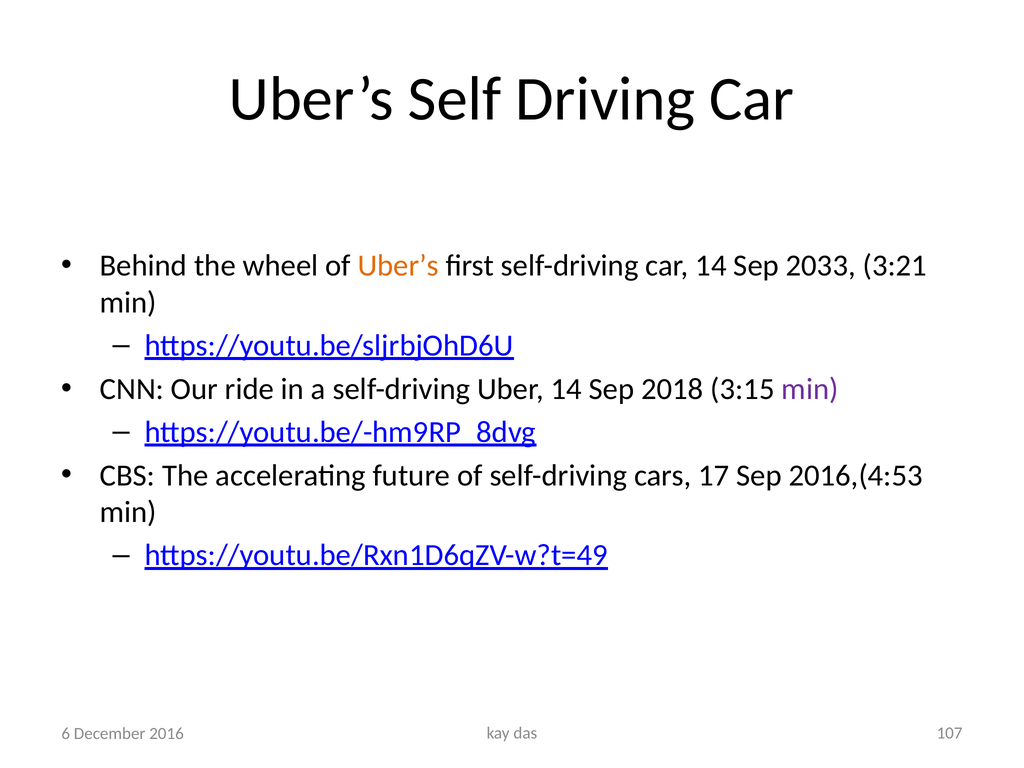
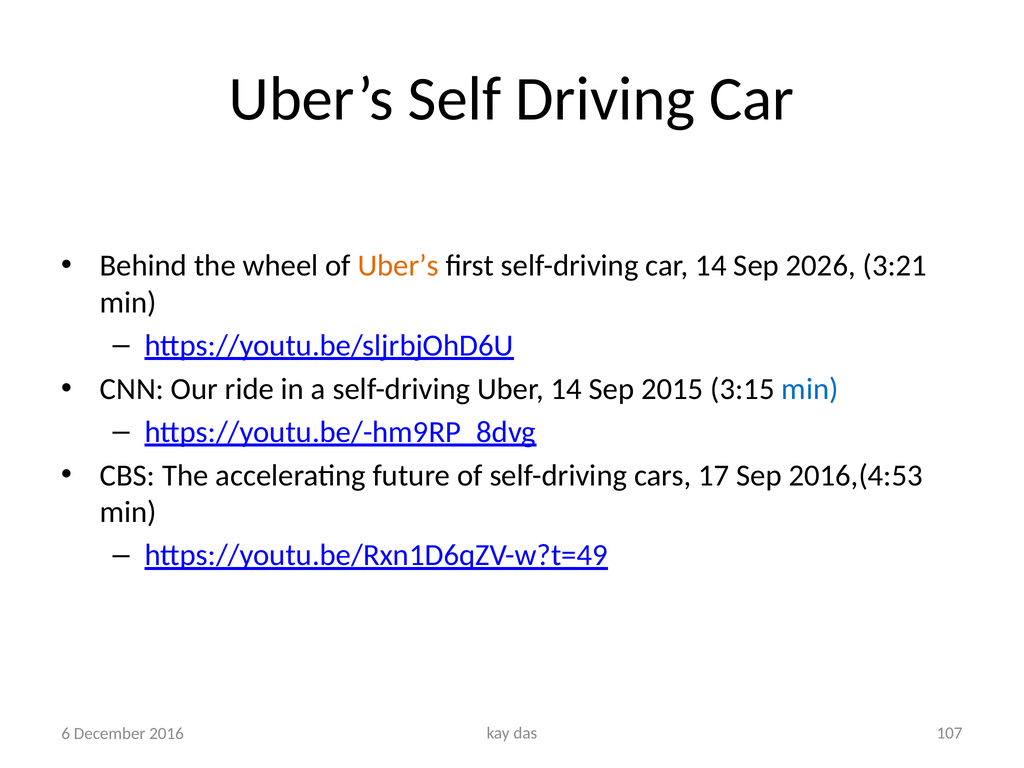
2033: 2033 -> 2026
2018: 2018 -> 2015
min at (810, 389) colour: purple -> blue
